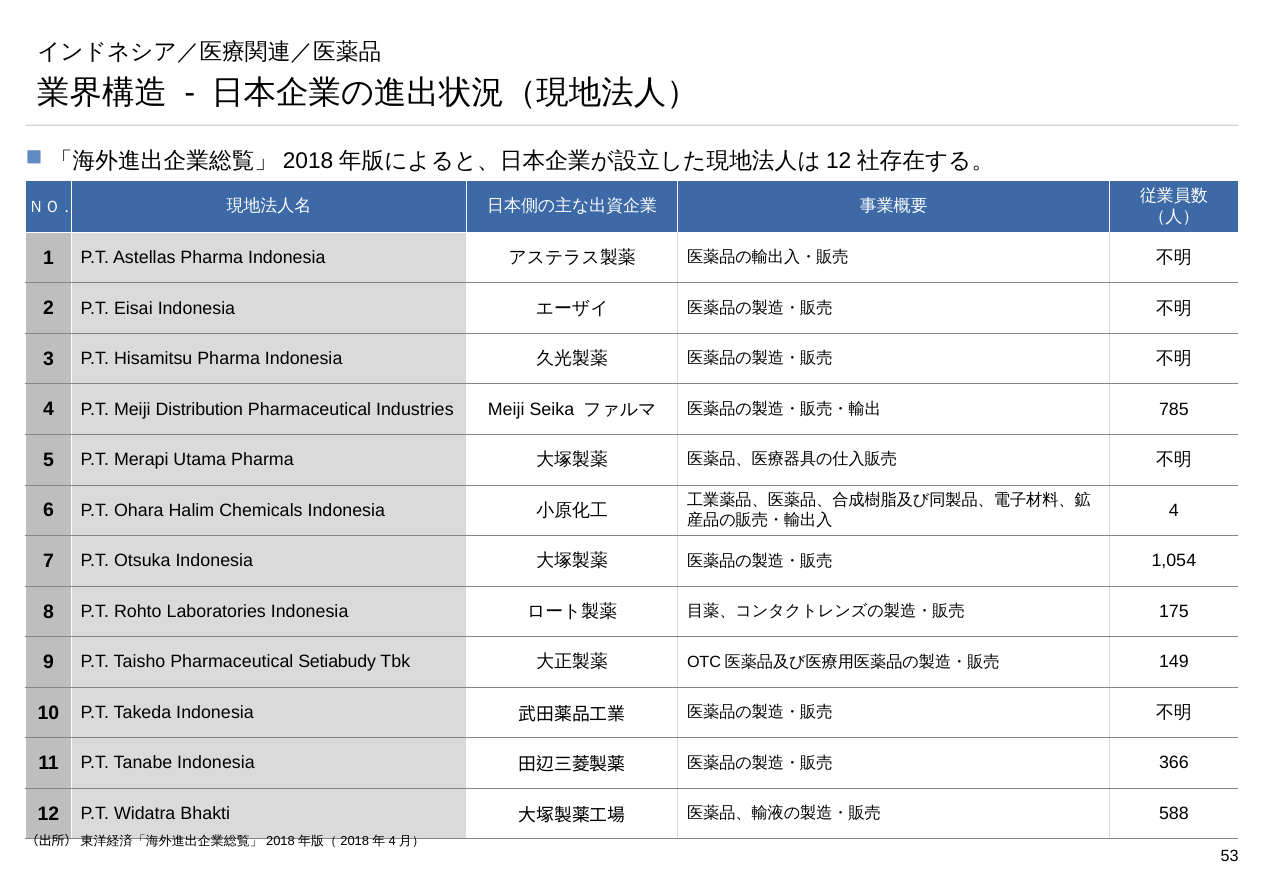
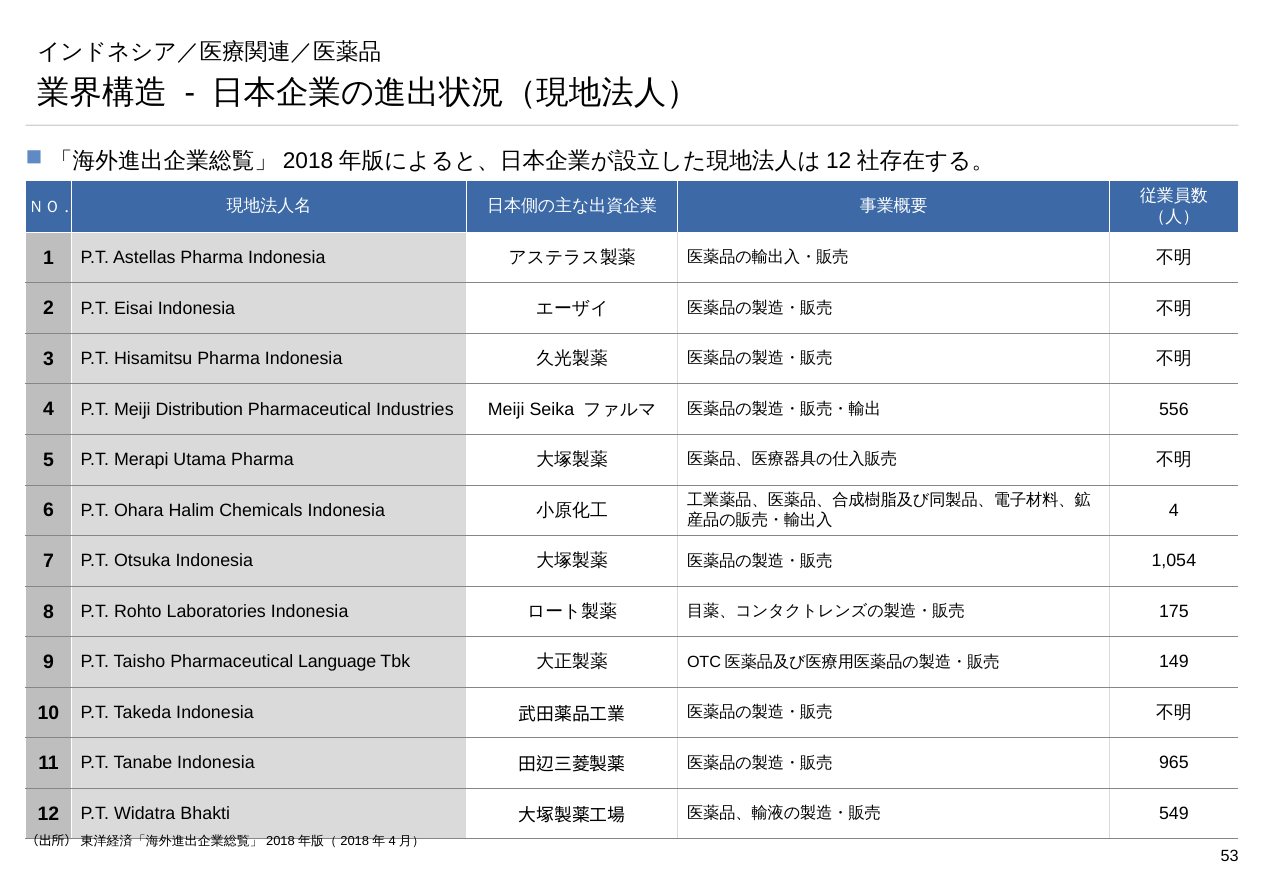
785: 785 -> 556
Setiabudy: Setiabudy -> Language
366: 366 -> 965
588: 588 -> 549
